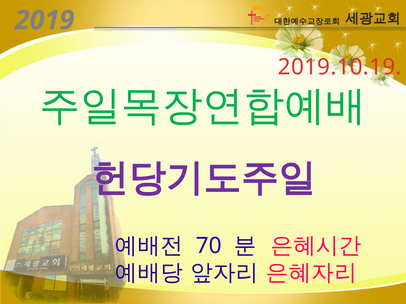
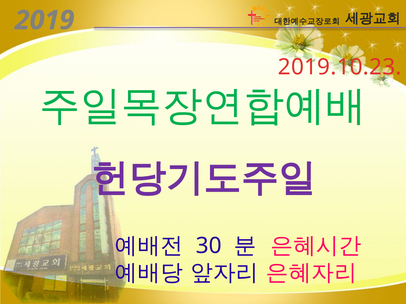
2019.10.19: 2019.10.19 -> 2019.10.23
70: 70 -> 30
